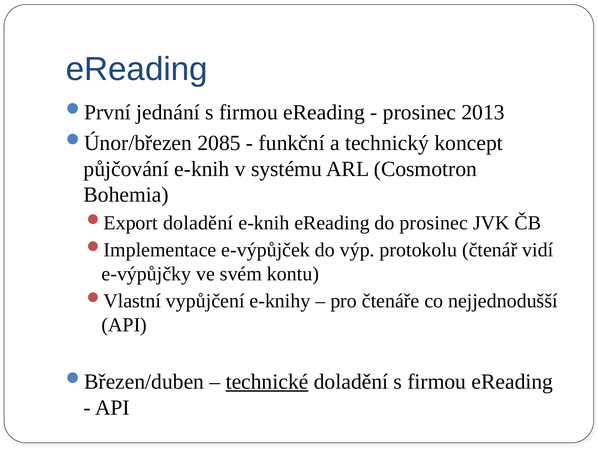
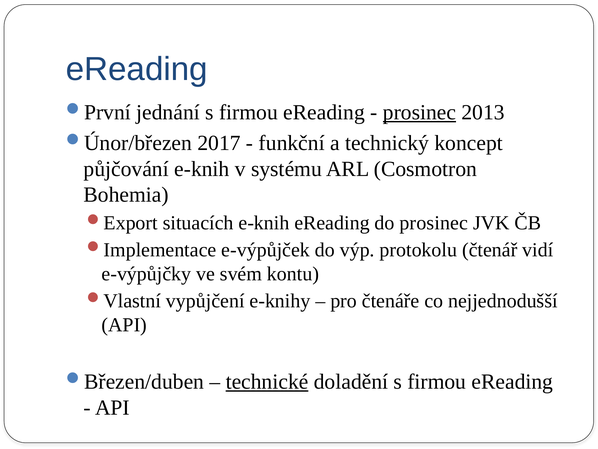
prosinec at (419, 112) underline: none -> present
2085: 2085 -> 2017
doladění at (198, 223): doladění -> situacích
